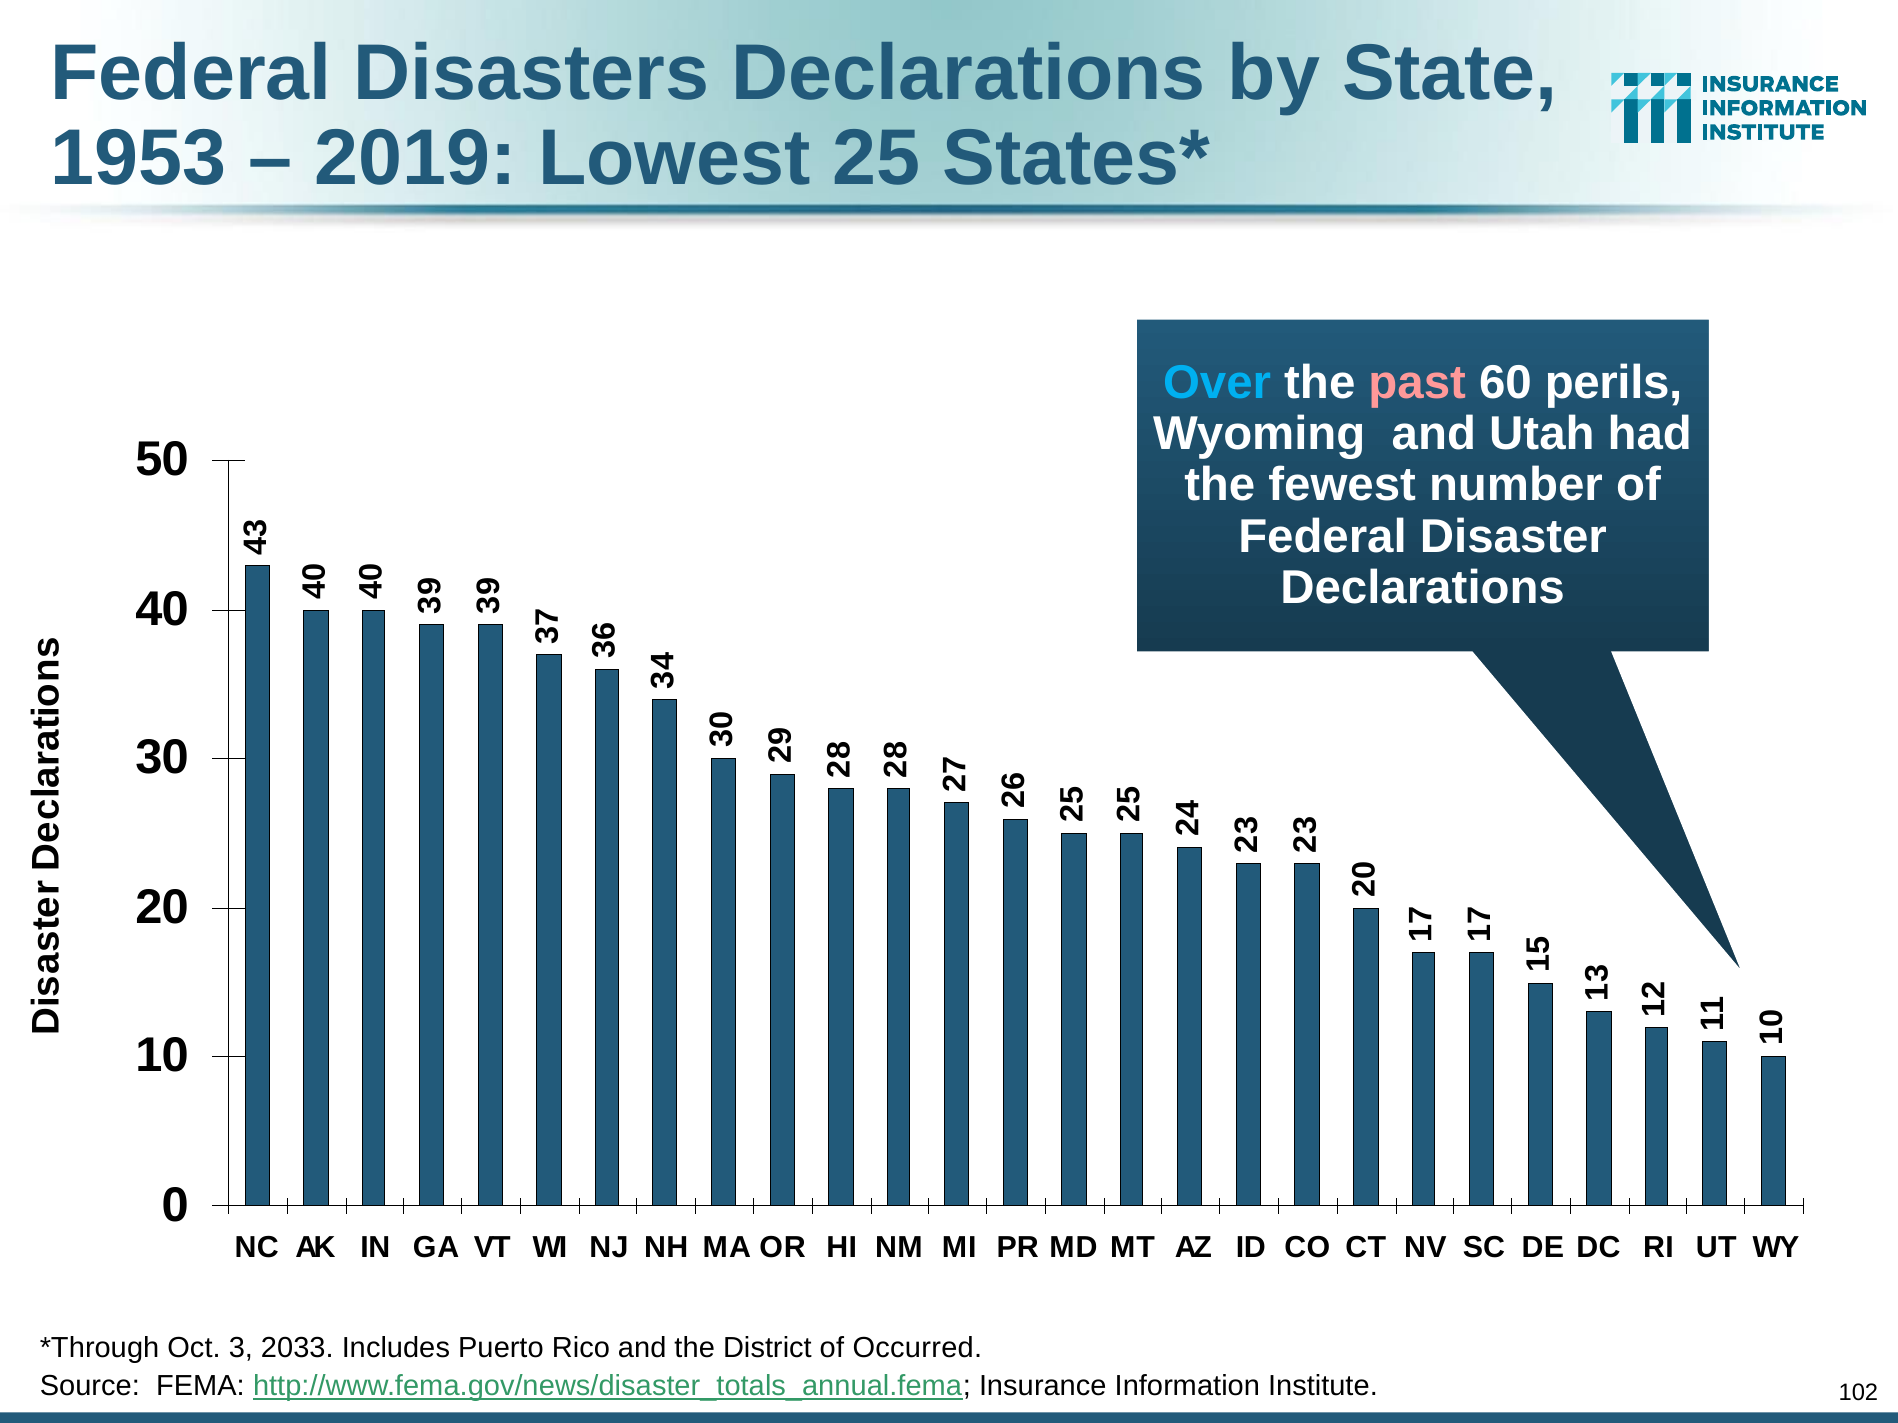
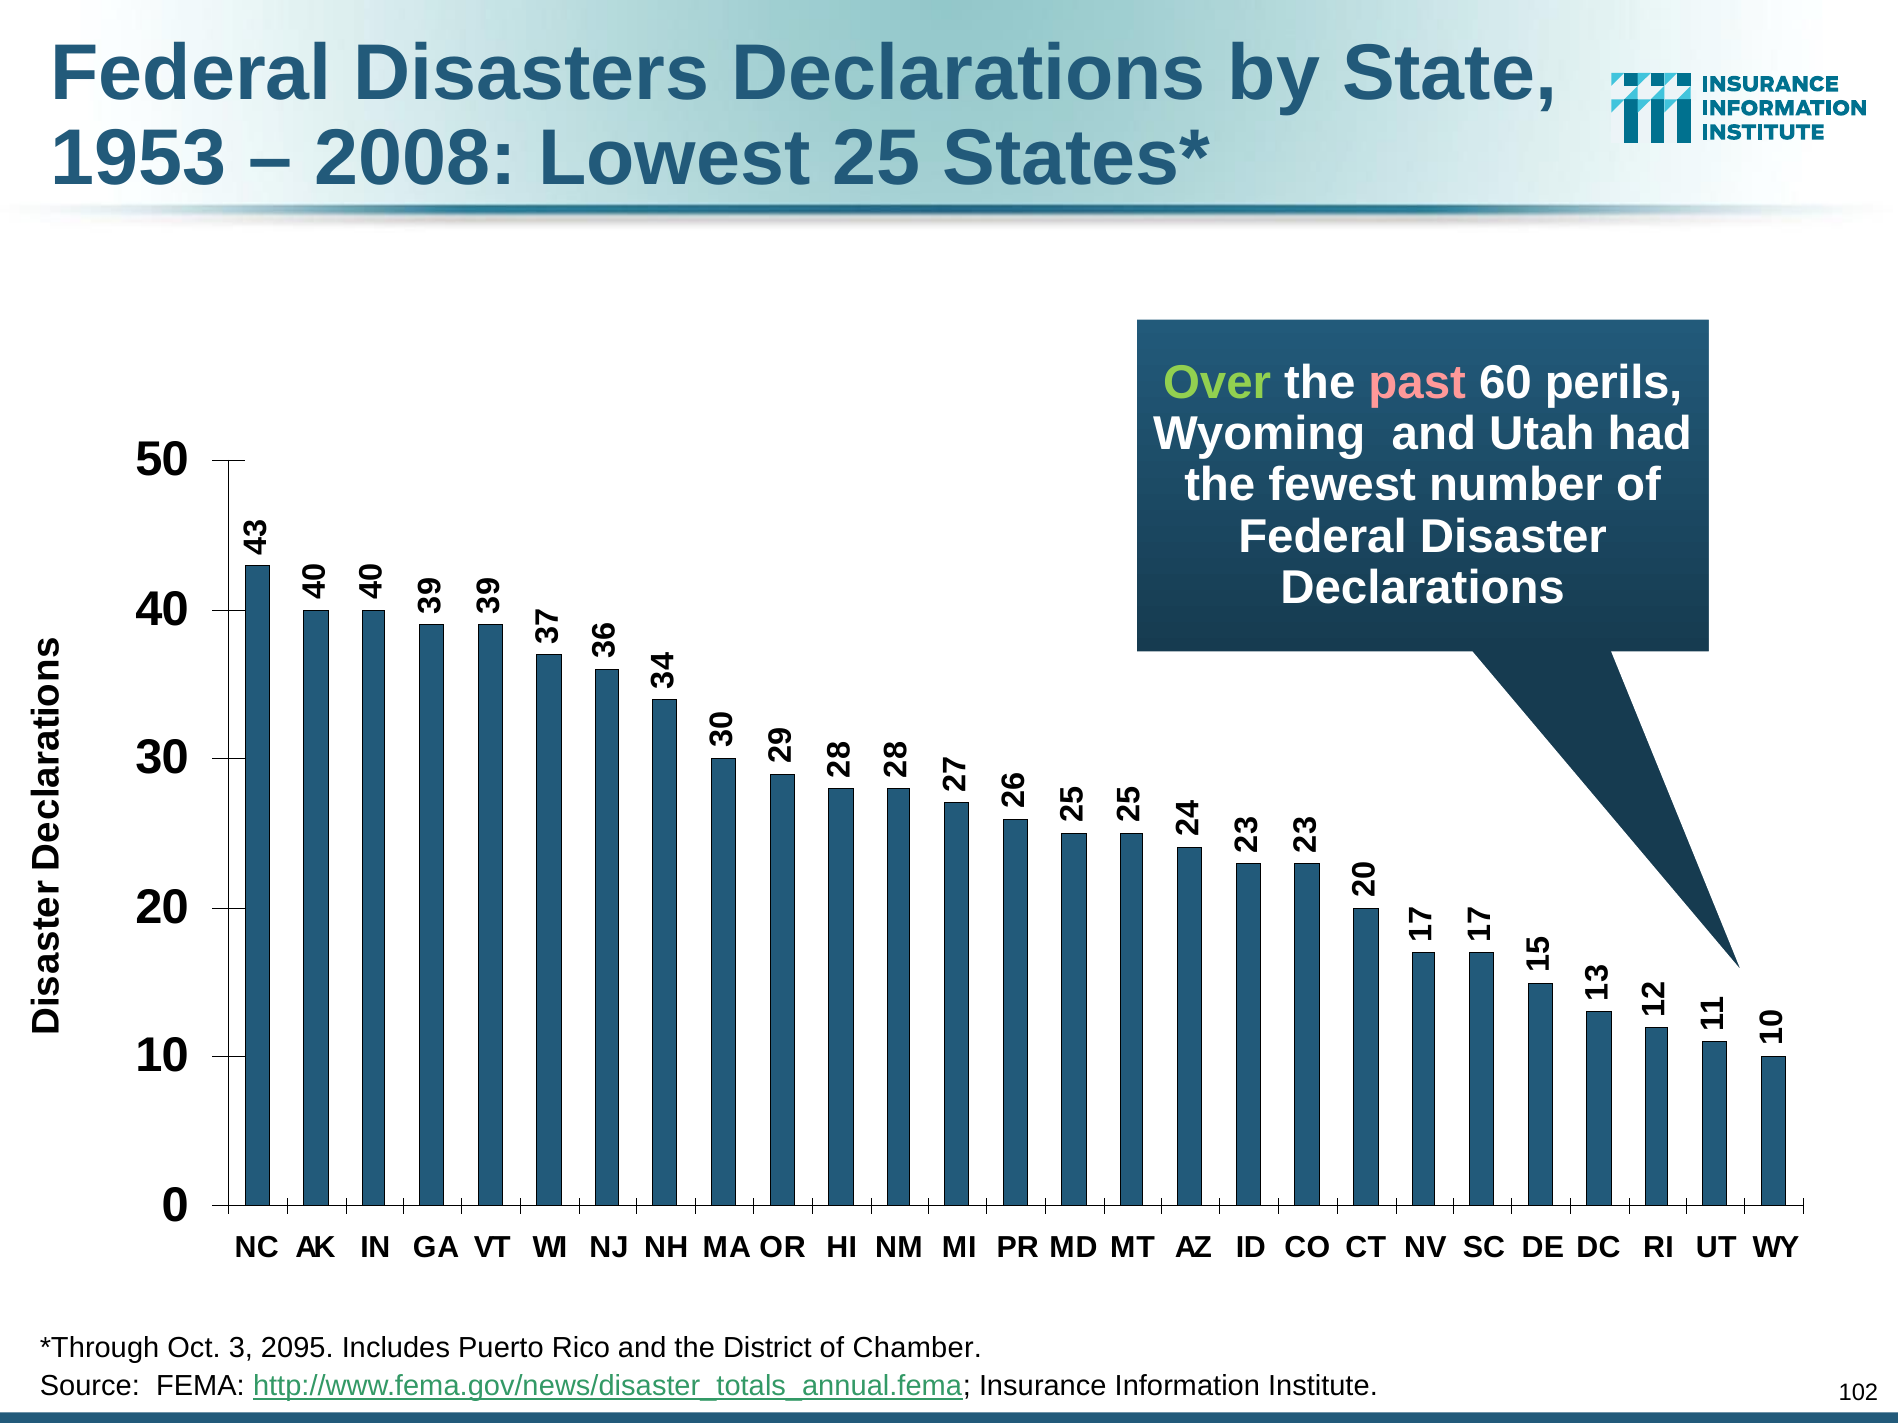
2019: 2019 -> 2008
Over colour: light blue -> light green
2033: 2033 -> 2095
Occurred: Occurred -> Chamber
